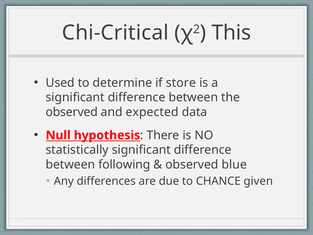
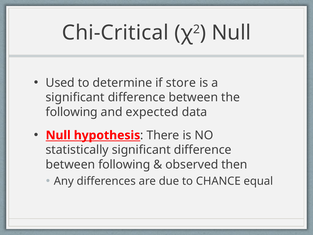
This at (231, 33): This -> Null
observed at (72, 112): observed -> following
blue: blue -> then
given: given -> equal
